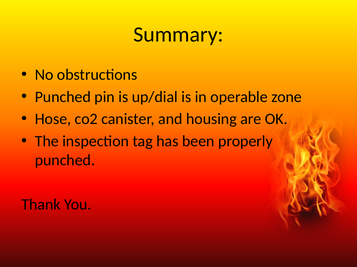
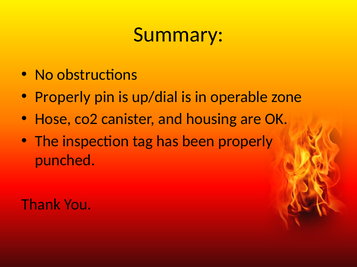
Punched at (63, 97): Punched -> Properly
